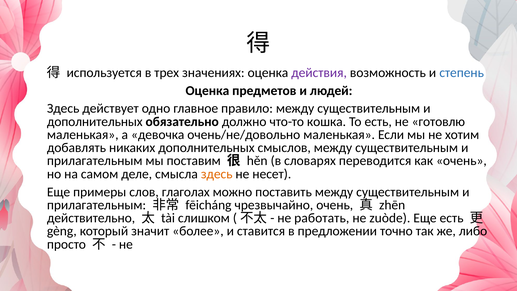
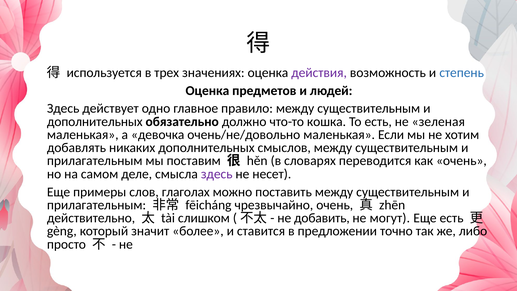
готовлю: готовлю -> зеленая
здесь at (217, 174) colour: orange -> purple
работать: работать -> добавить
zuòde: zuòde -> могут
